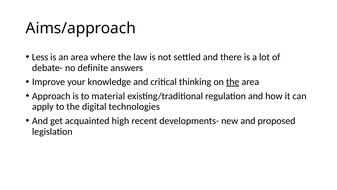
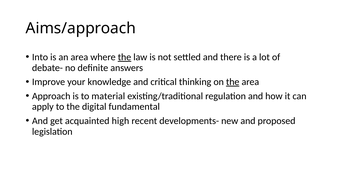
Less: Less -> Into
the at (124, 57) underline: none -> present
technologies: technologies -> fundamental
